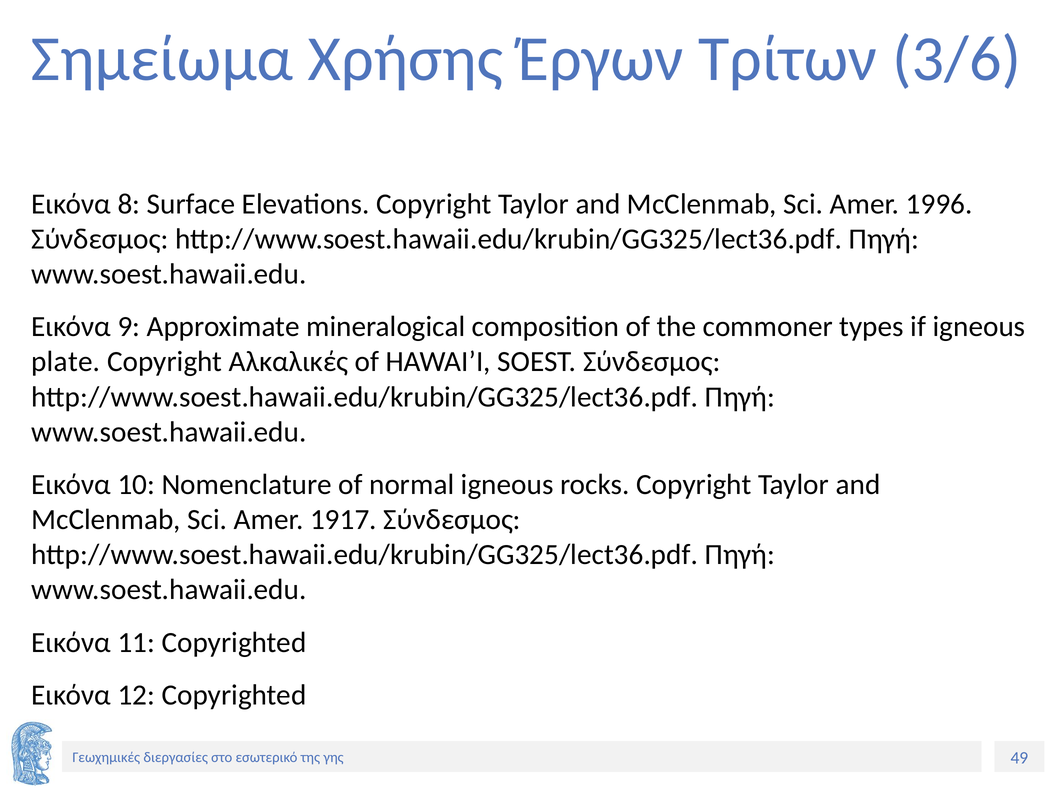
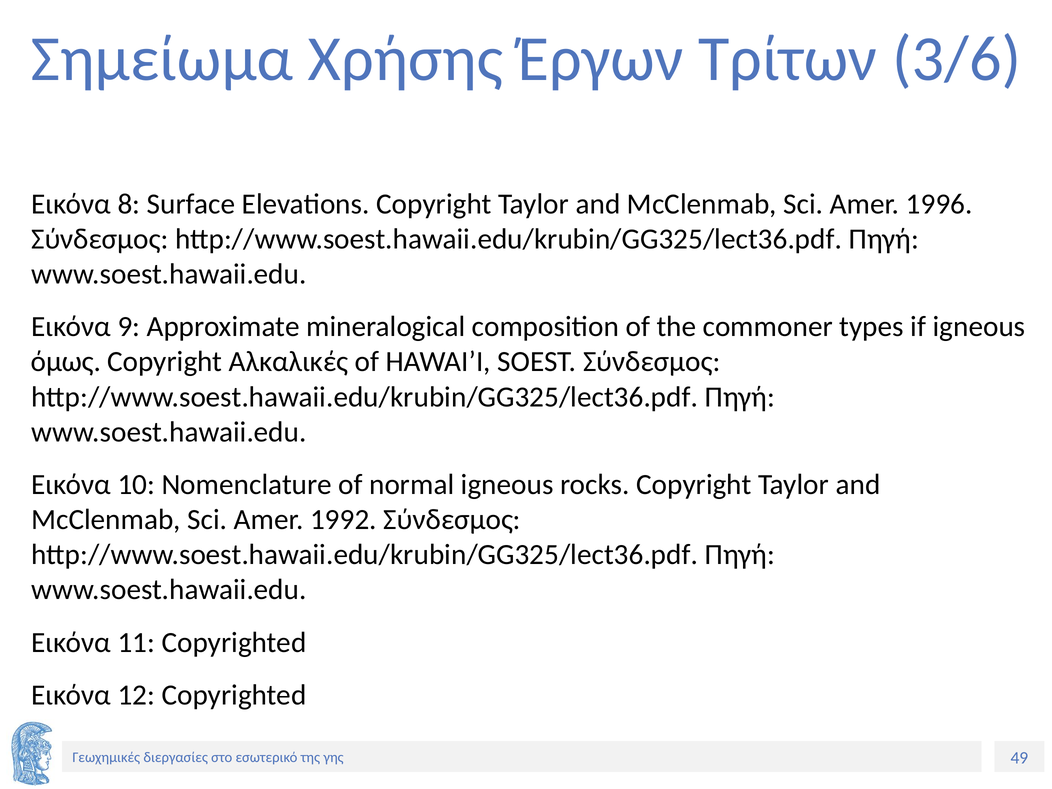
plate: plate -> όμως
1917: 1917 -> 1992
